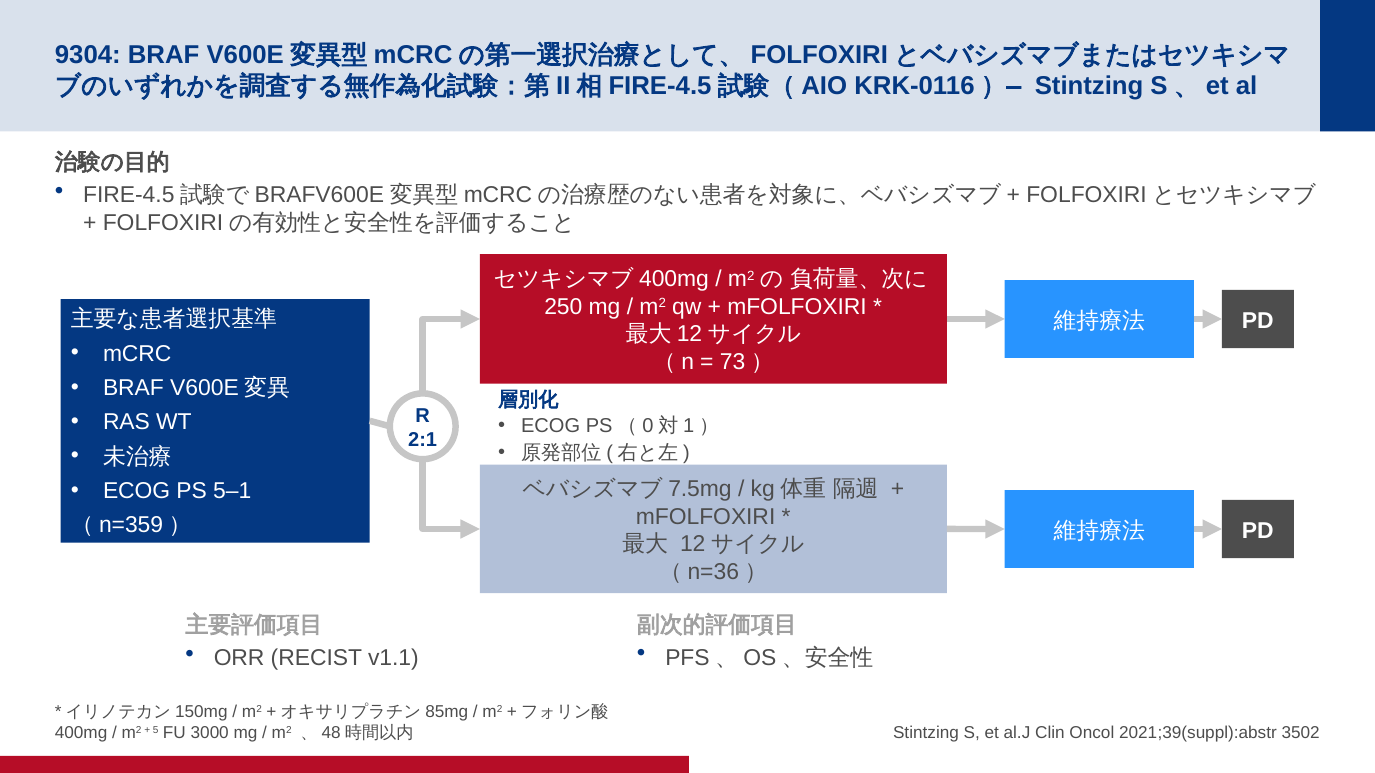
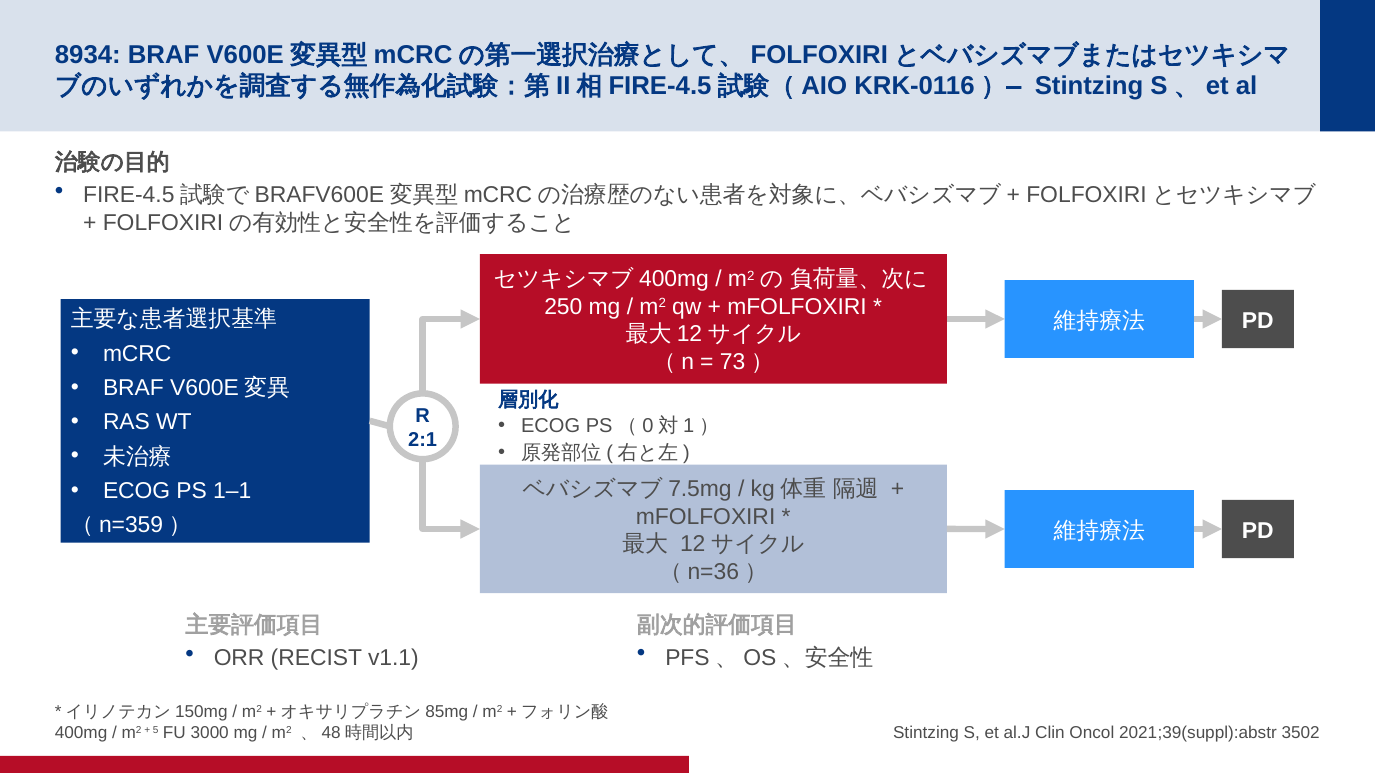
9304: 9304 -> 8934
5–1: 5–1 -> 1–1
